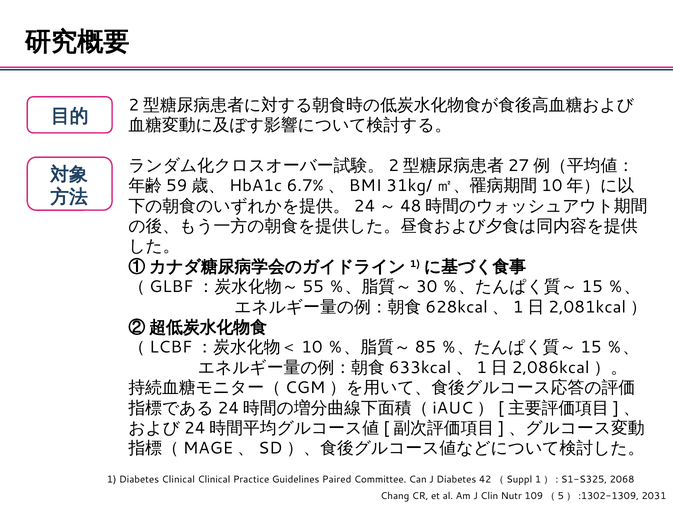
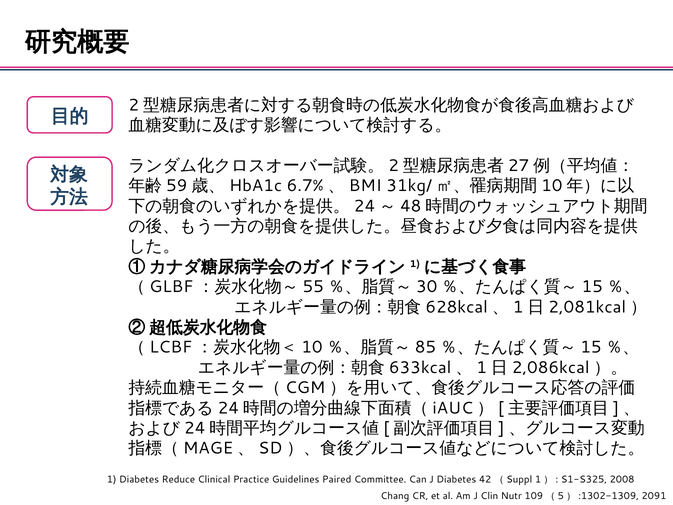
Diabetes Clinical: Clinical -> Reduce
2068: 2068 -> 2008
2031: 2031 -> 2091
